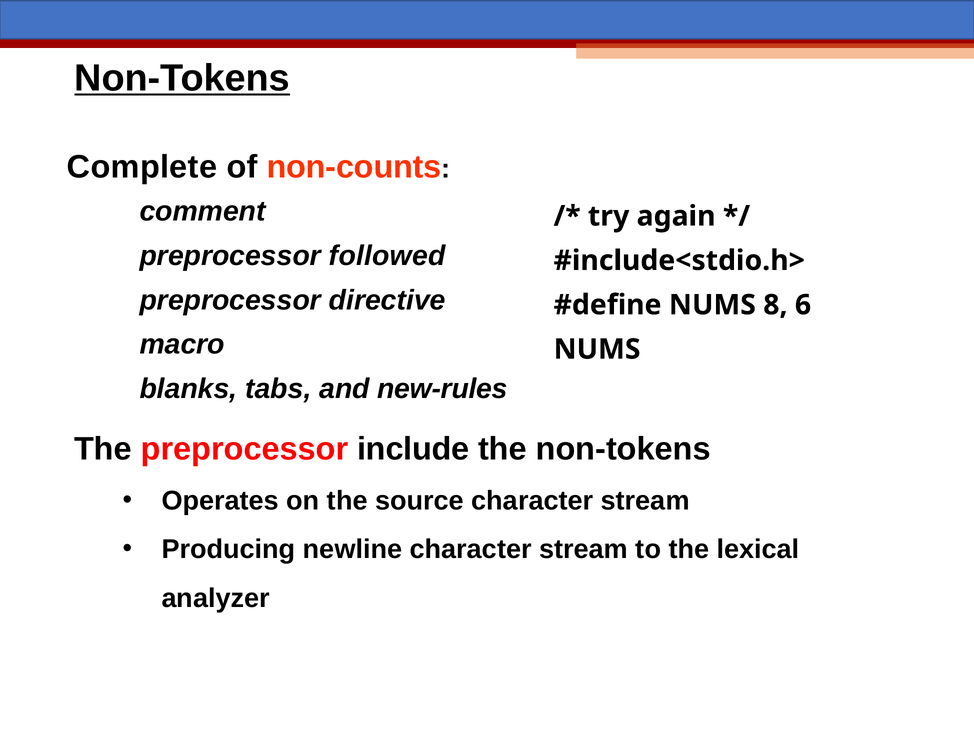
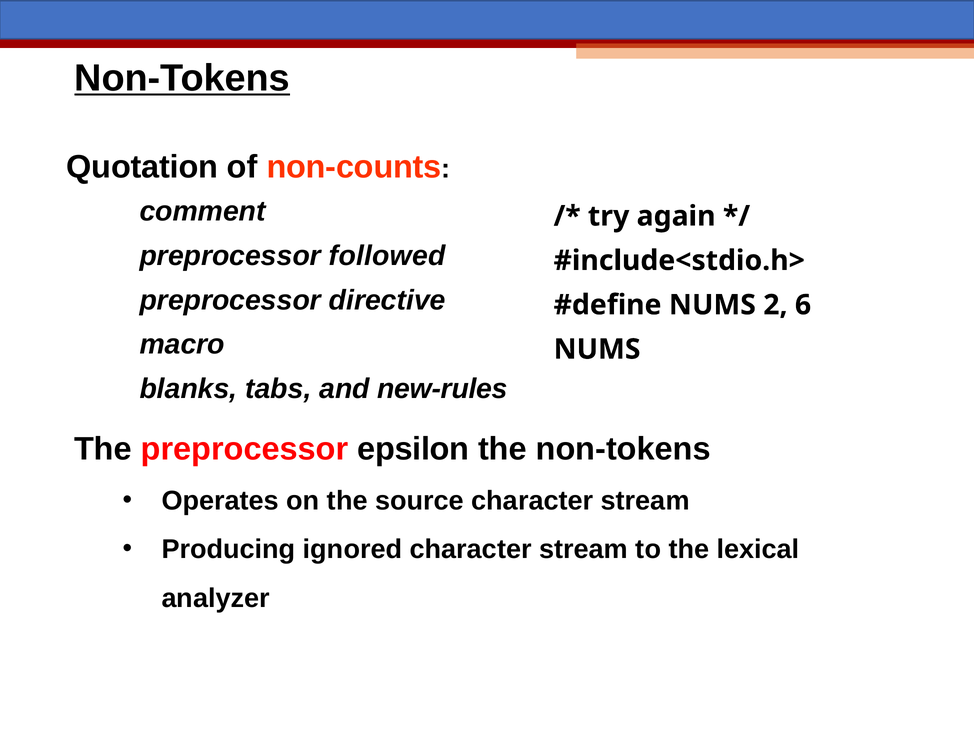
Complete: Complete -> Quotation
8: 8 -> 2
include: include -> epsilon
newline: newline -> ignored
